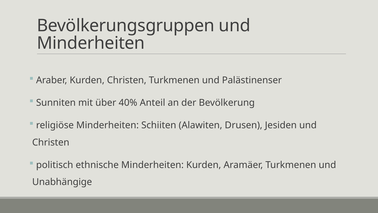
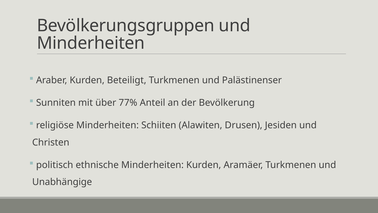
Kurden Christen: Christen -> Beteiligt
40%: 40% -> 77%
